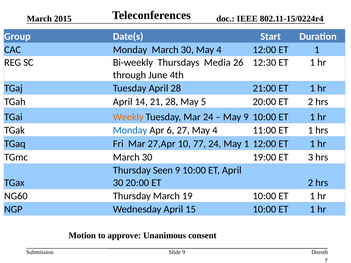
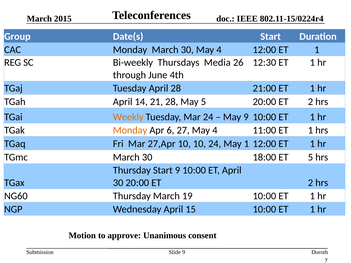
Monday at (130, 130) colour: blue -> orange
10 77: 77 -> 10
19:00: 19:00 -> 18:00
ET 3: 3 -> 5
Thursday Seen: Seen -> Start
